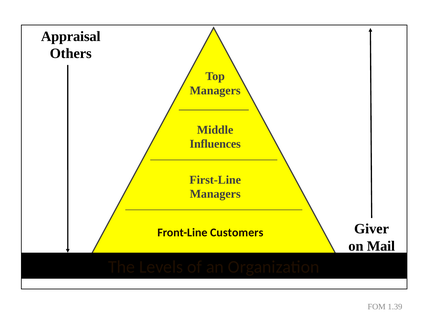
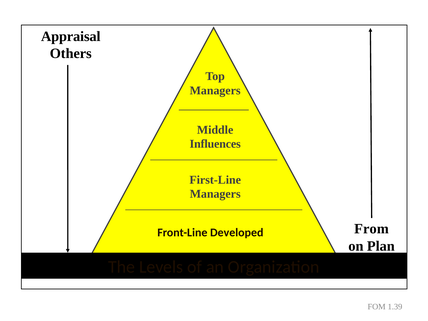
Giver: Giver -> From
Customers: Customers -> Developed
Mail: Mail -> Plan
